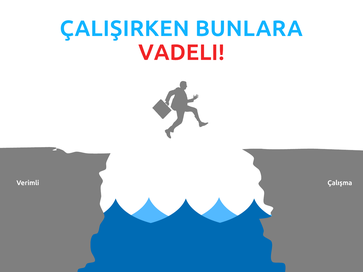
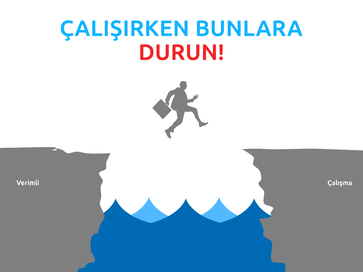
VADELI: VADELI -> DURUN
